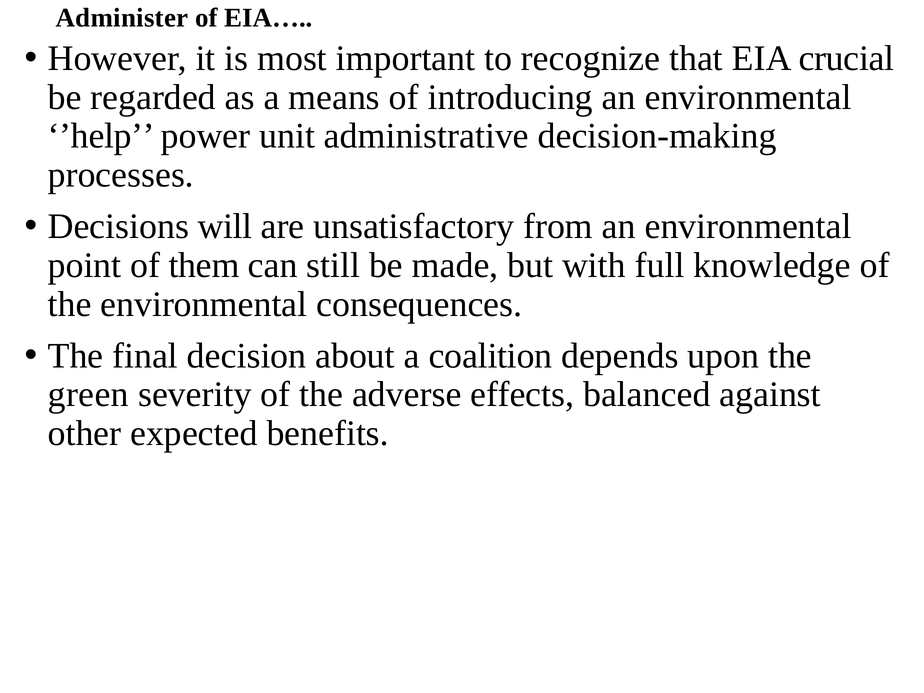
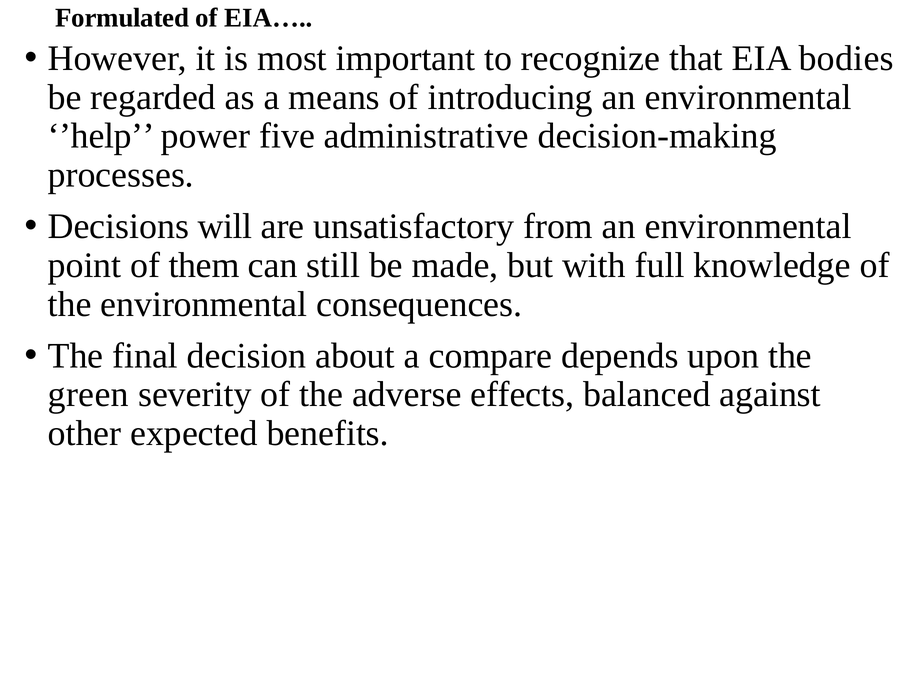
Administer: Administer -> Formulated
crucial: crucial -> bodies
unit: unit -> five
coalition: coalition -> compare
